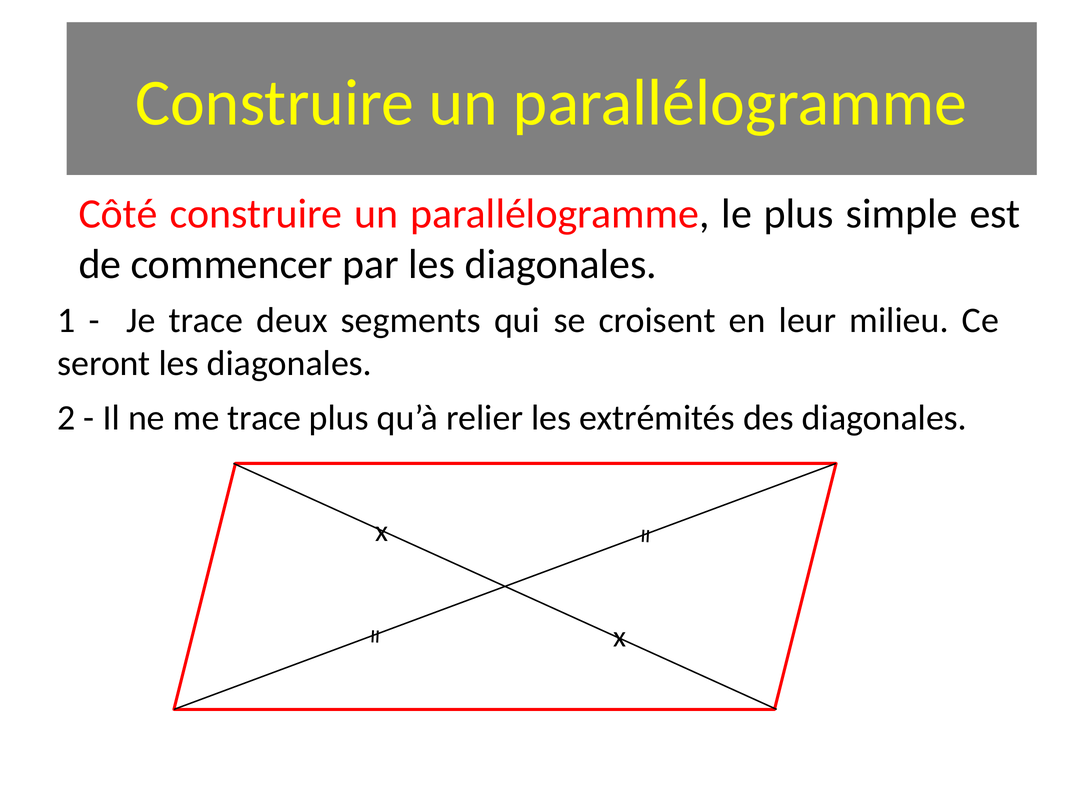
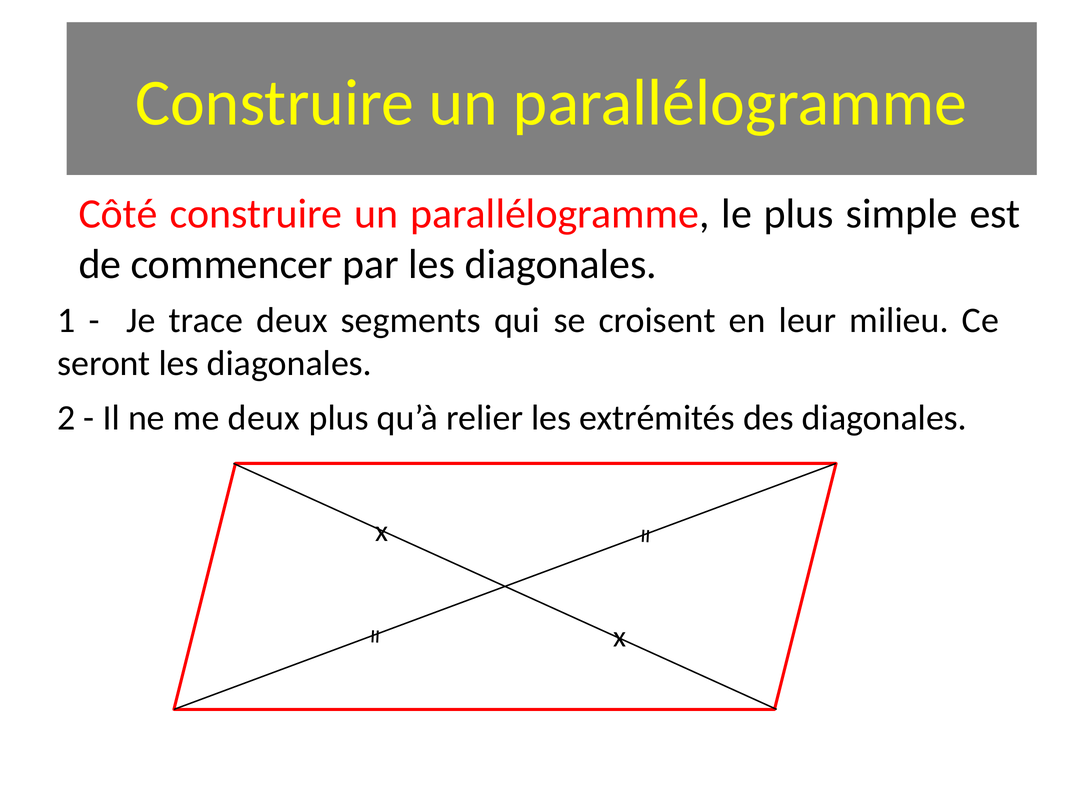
me trace: trace -> deux
